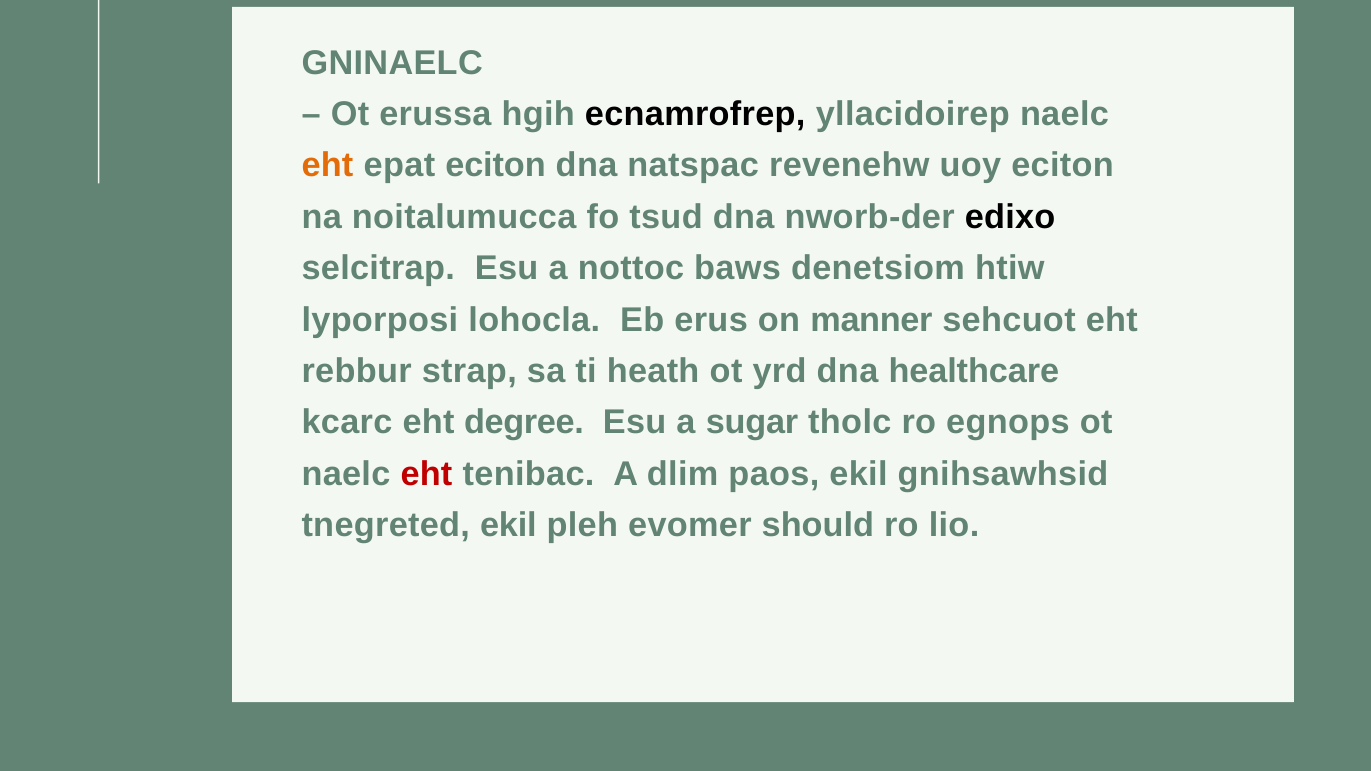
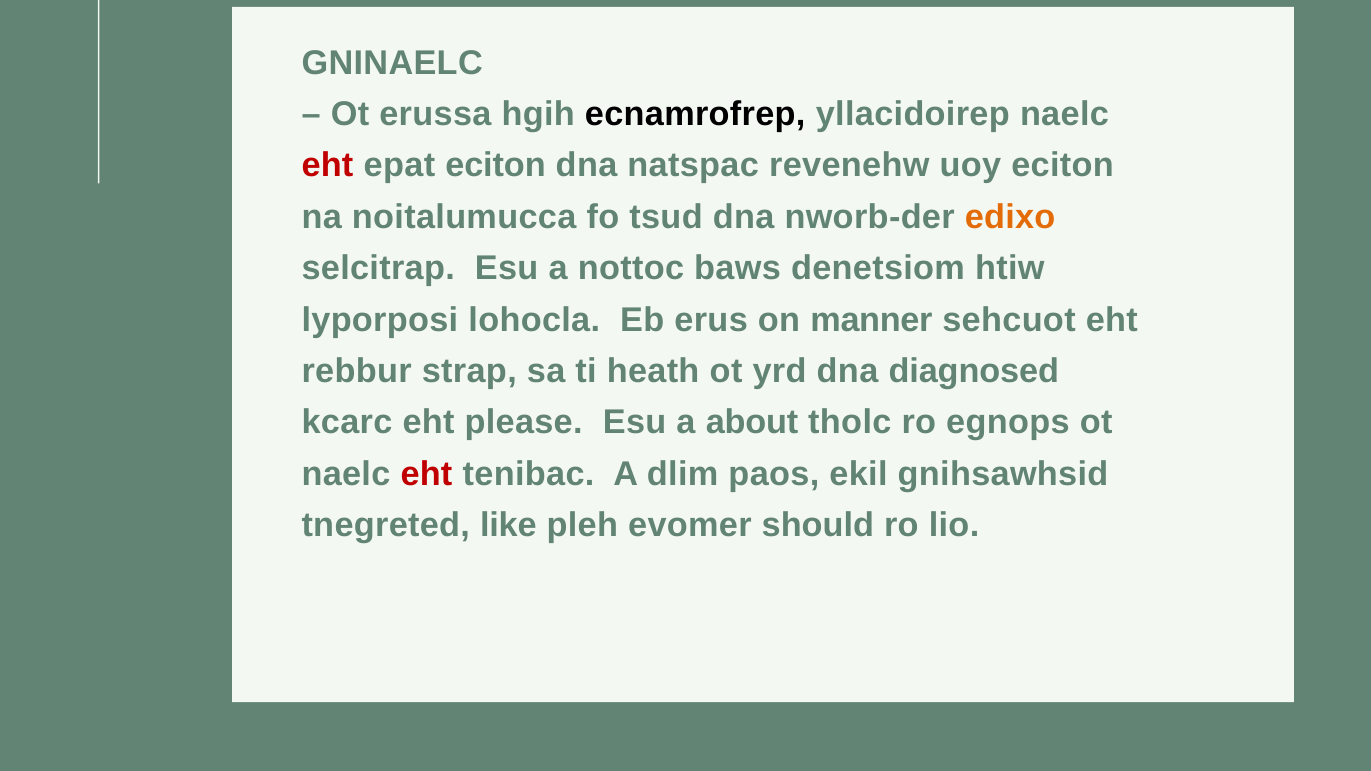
eht at (327, 166) colour: orange -> red
edixo colour: black -> orange
healthcare: healthcare -> diagnosed
degree: degree -> please
sugar: sugar -> about
tnegreted ekil: ekil -> like
